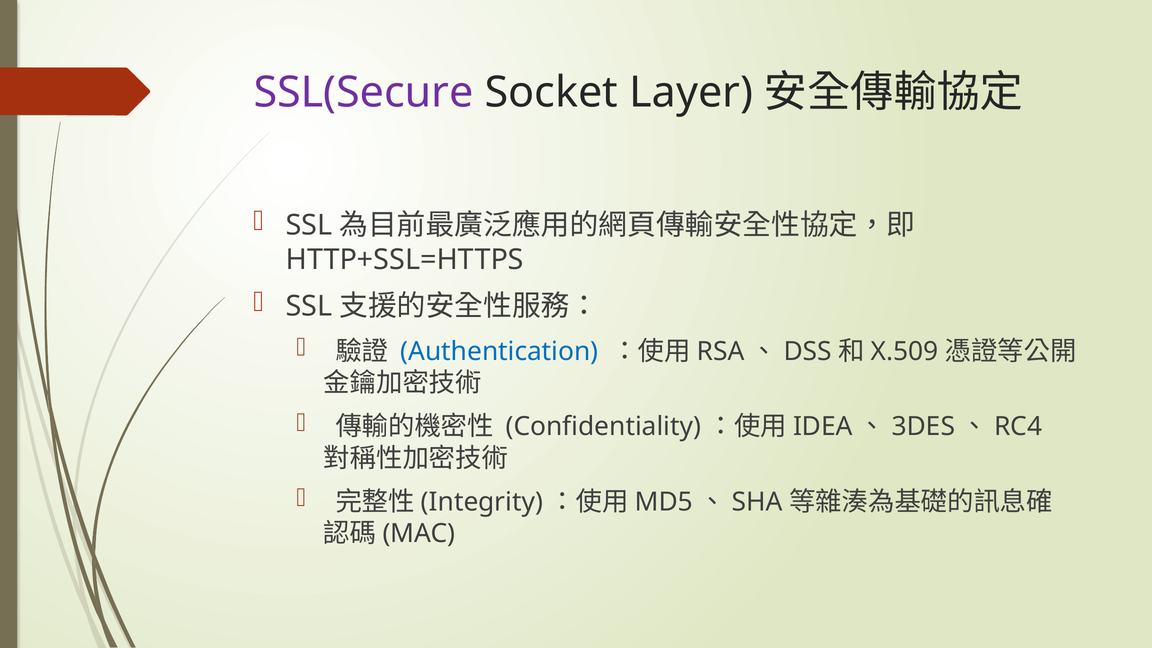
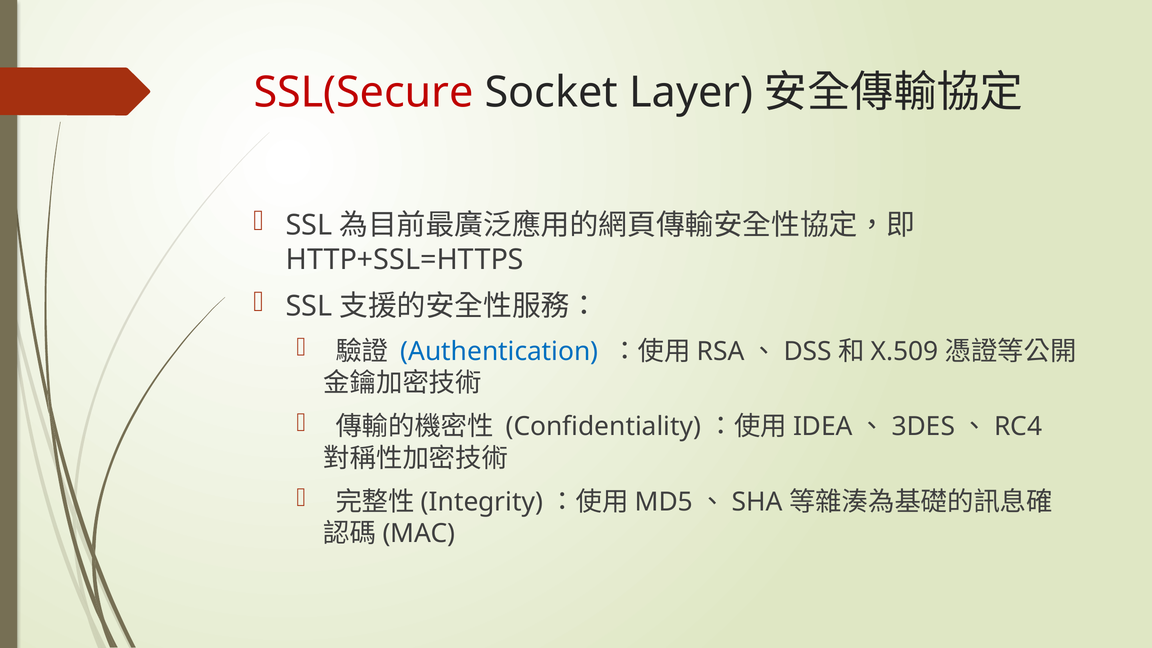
SSL(Secure colour: purple -> red
